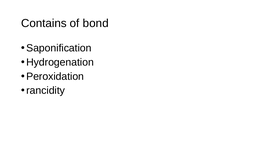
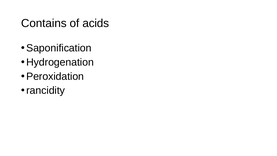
bond: bond -> acids
